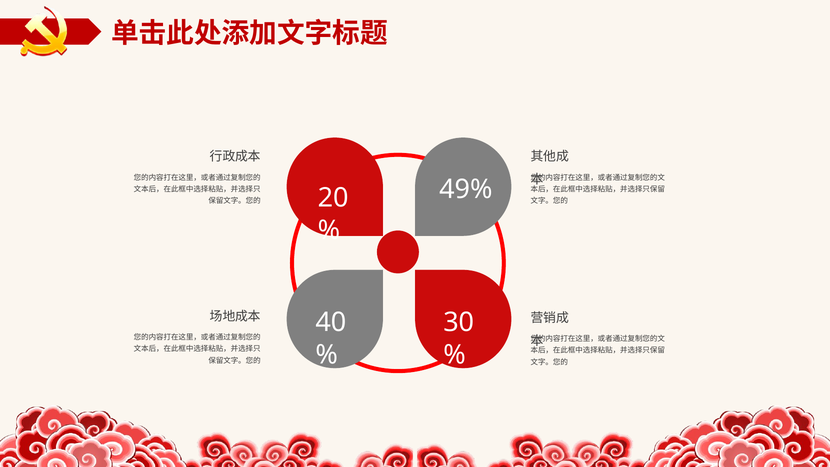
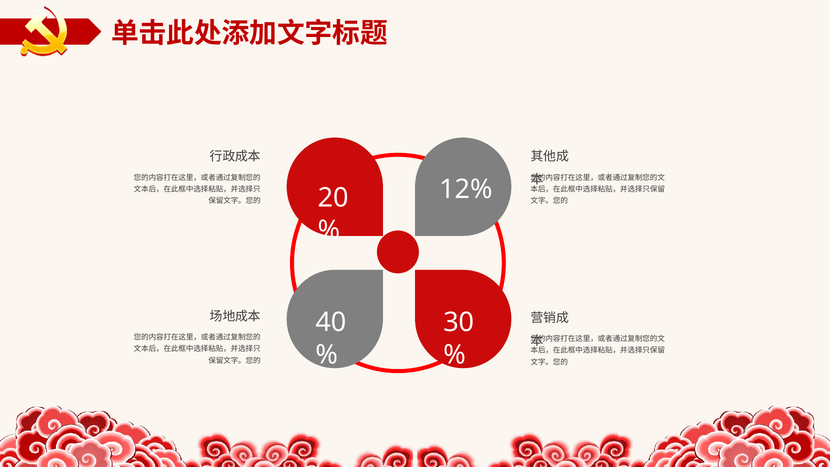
49%: 49% -> 12%
